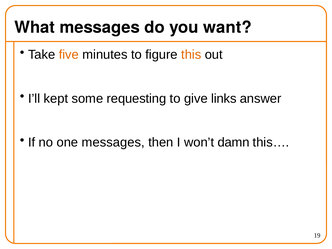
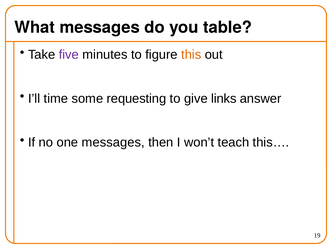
want: want -> table
five colour: orange -> purple
kept: kept -> time
damn: damn -> teach
